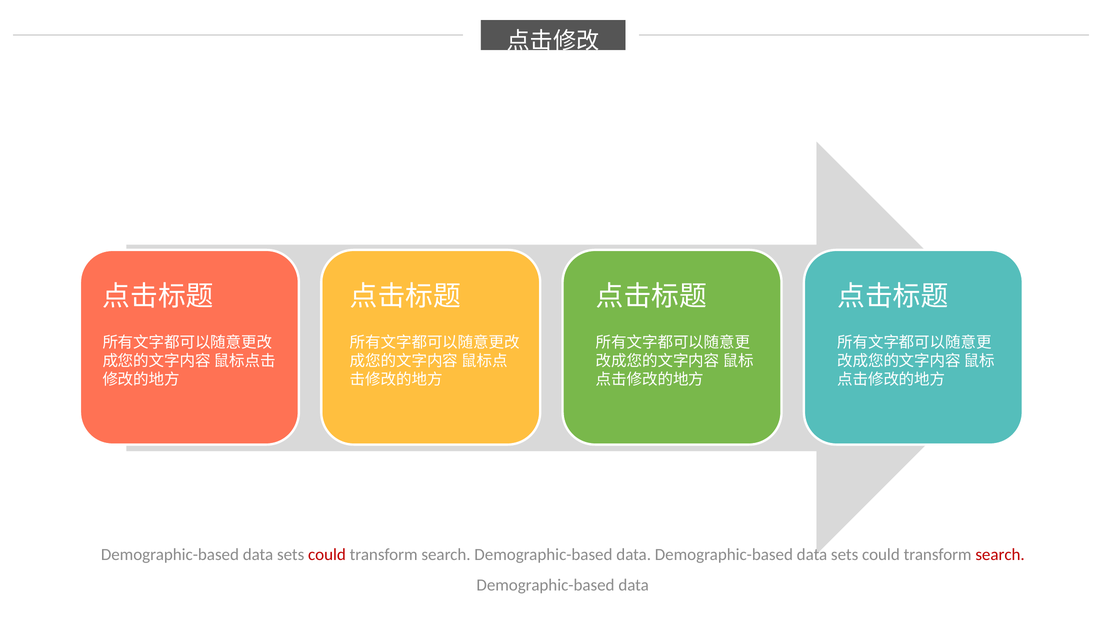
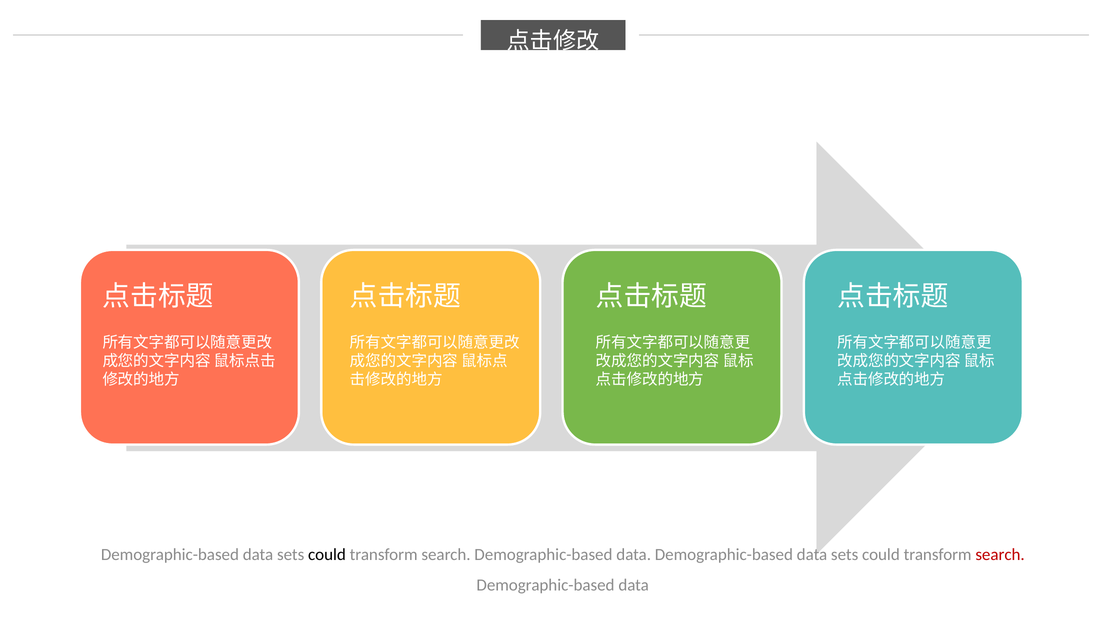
could at (327, 554) colour: red -> black
